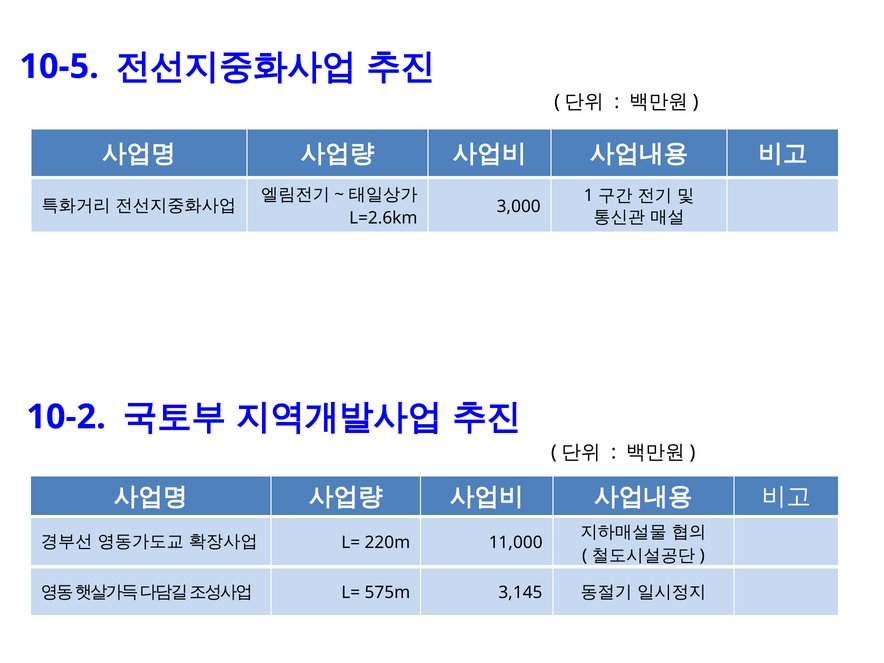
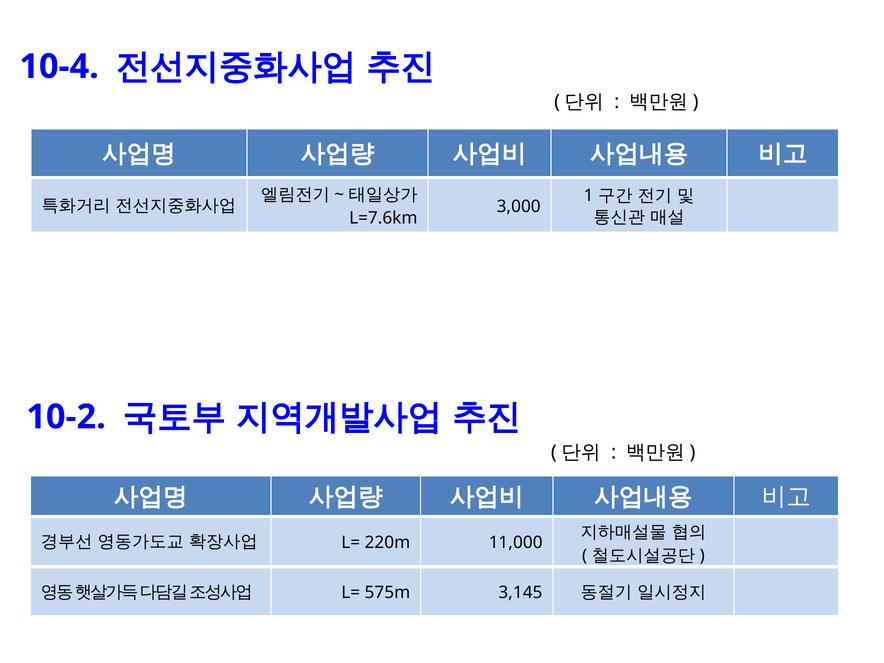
10-5: 10-5 -> 10-4
L=2.6km: L=2.6km -> L=7.6km
